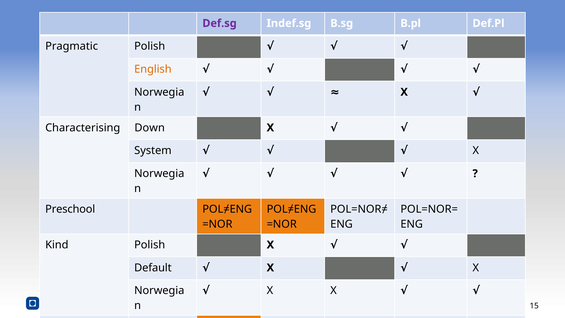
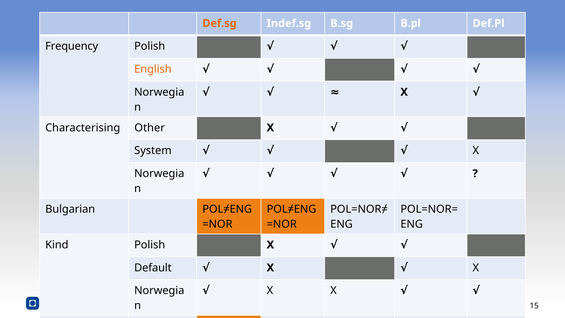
Def.sg colour: purple -> orange
Pragmatic: Pragmatic -> Frequency
Down: Down -> Other
Preschool: Preschool -> Bulgarian
